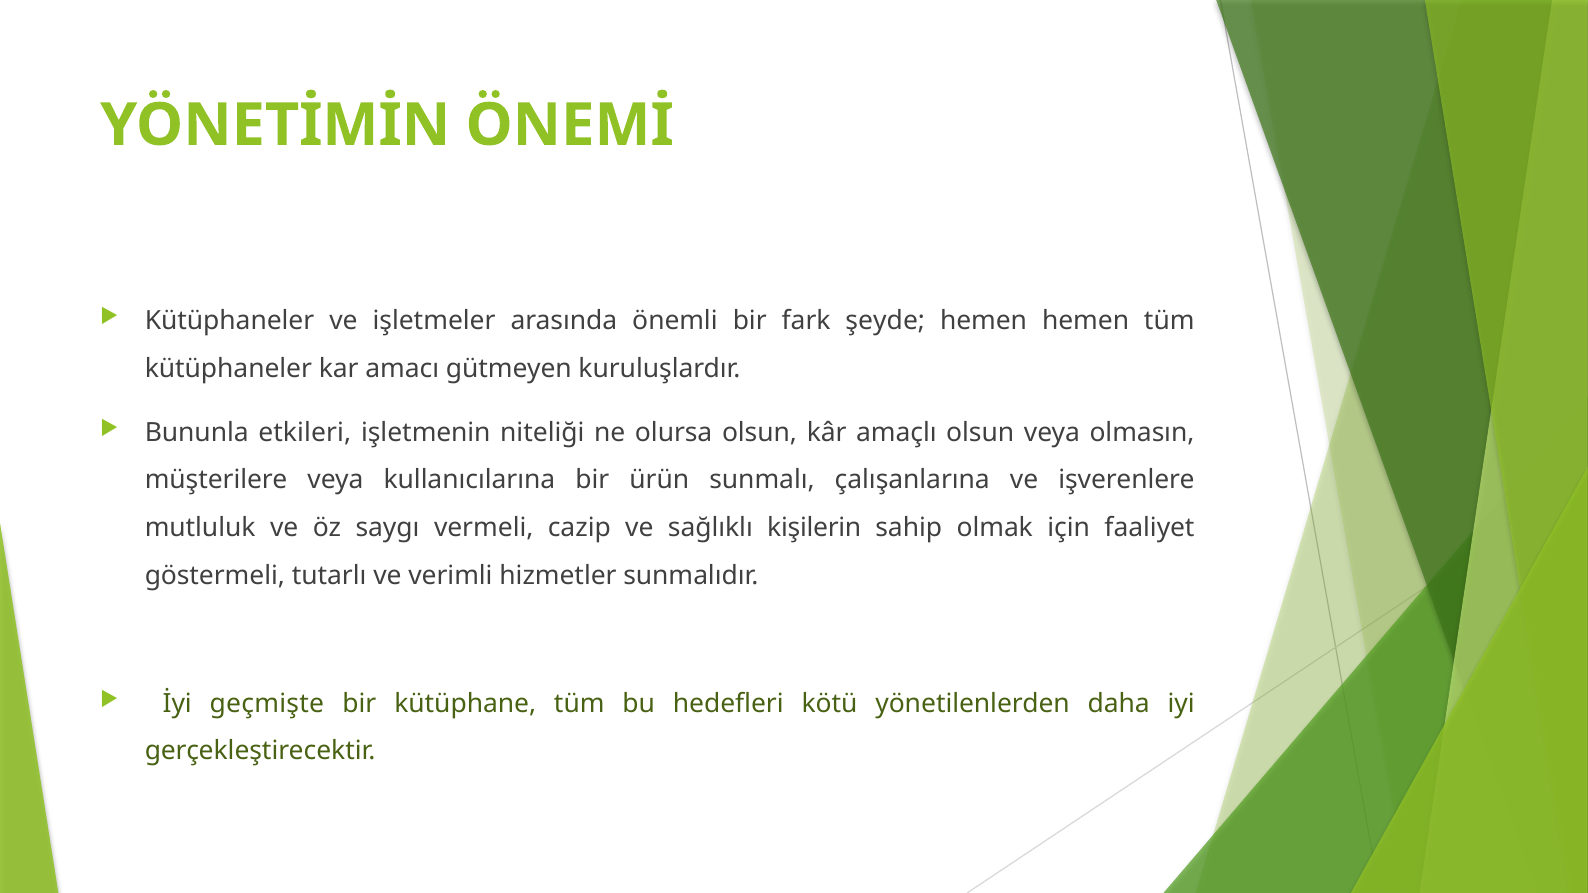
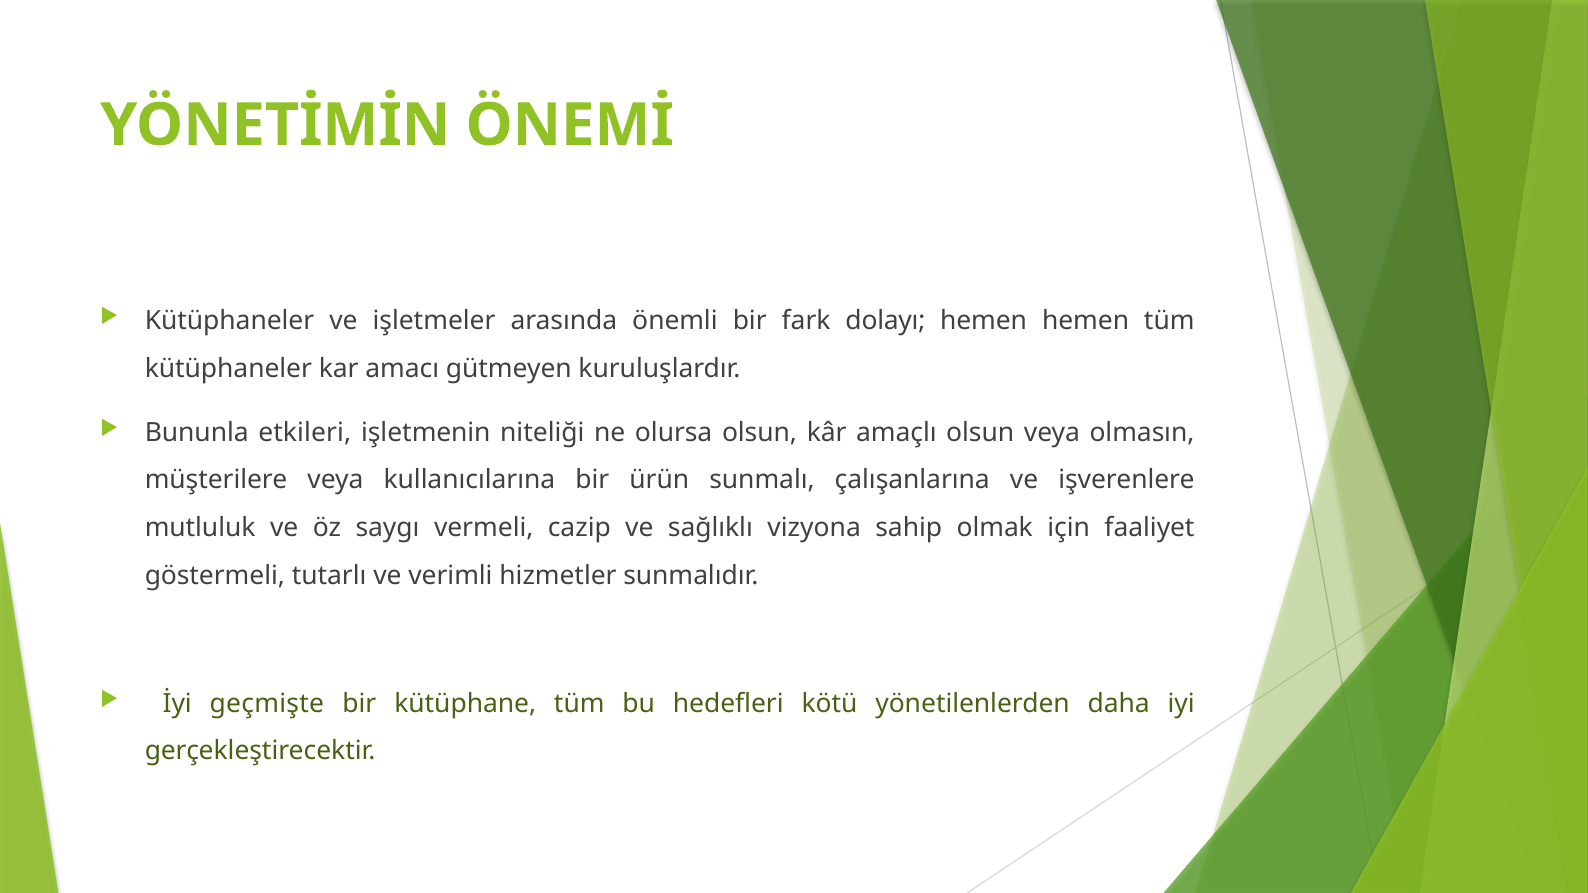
şeyde: şeyde -> dolayı
kişilerin: kişilerin -> vizyona
